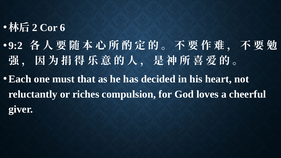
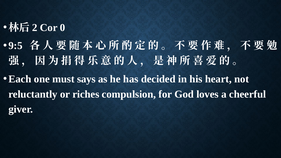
6: 6 -> 0
9:2: 9:2 -> 9:5
that: that -> says
